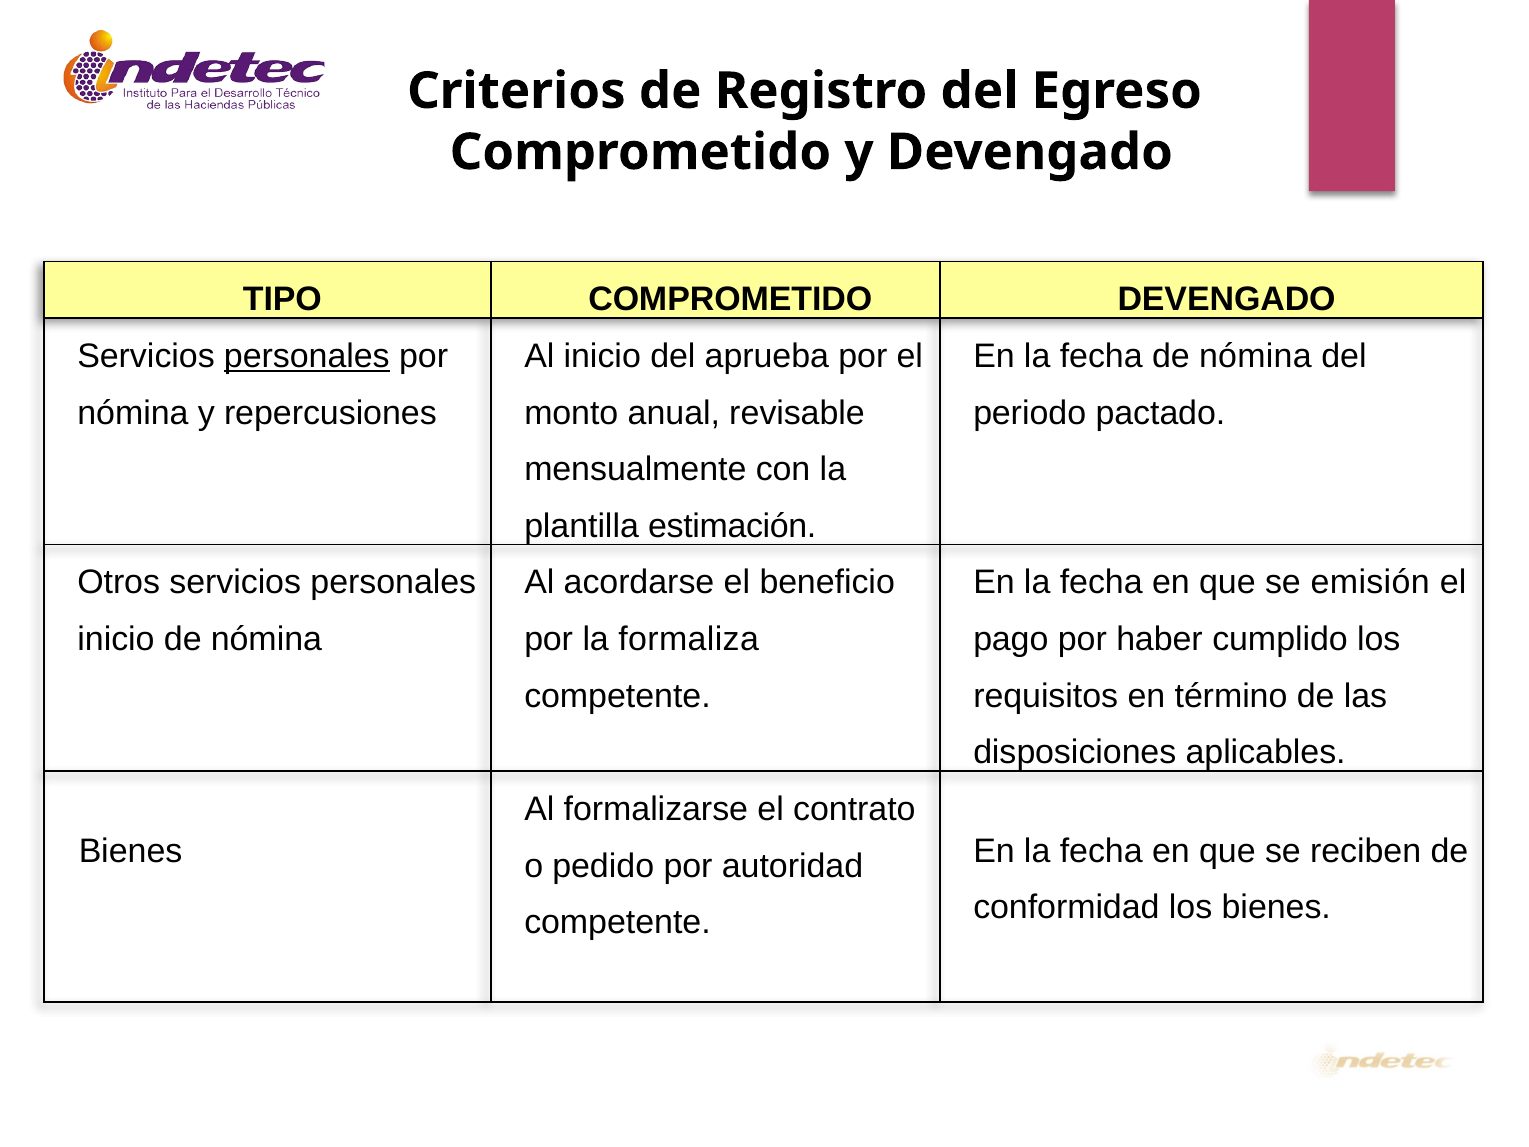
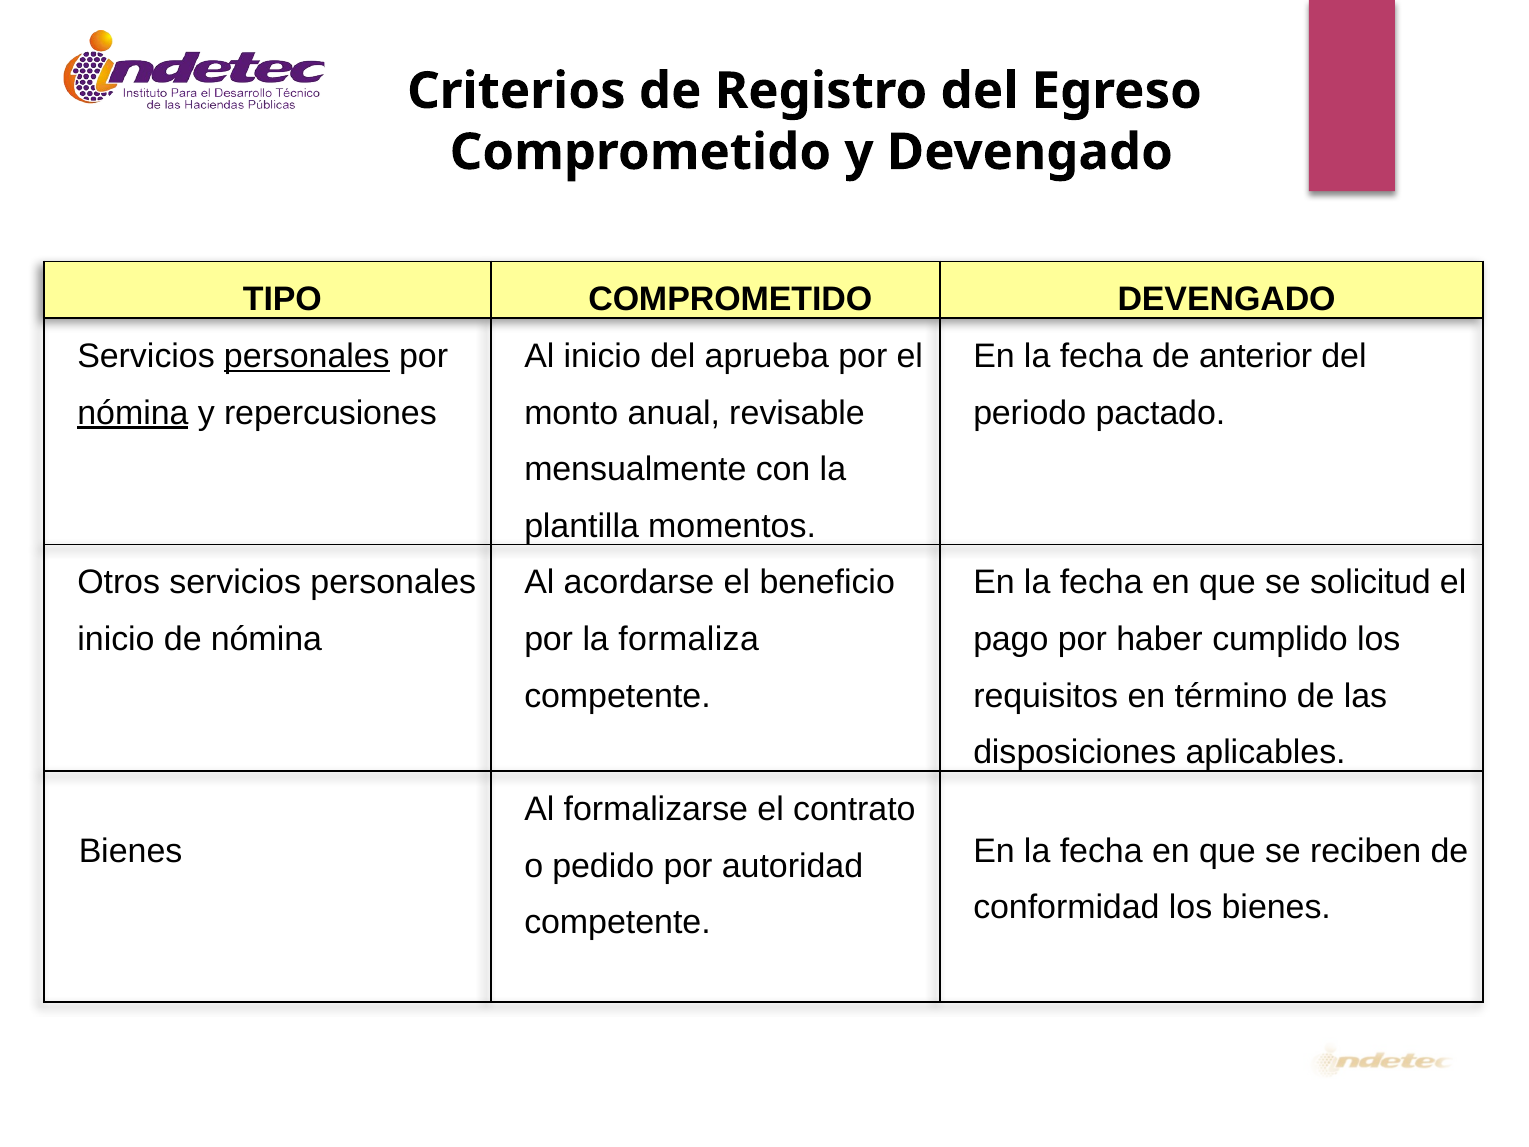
fecha de nómina: nómina -> anterior
nómina at (133, 413) underline: none -> present
estimación: estimación -> momentos
emisión: emisión -> solicitud
